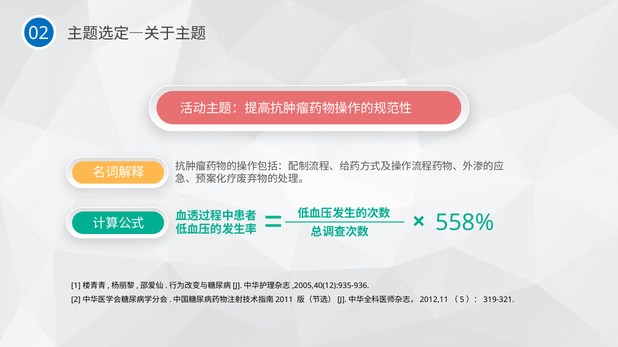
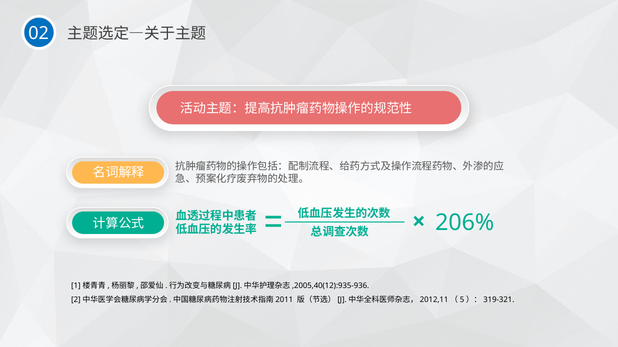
558%: 558% -> 206%
